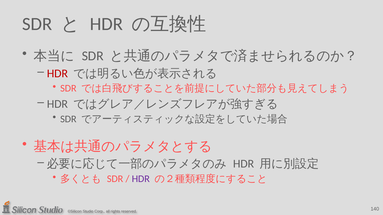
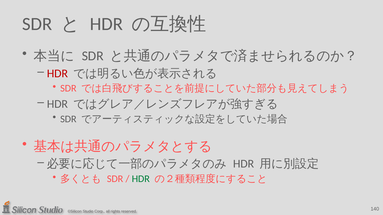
HDR at (141, 179) colour: purple -> green
